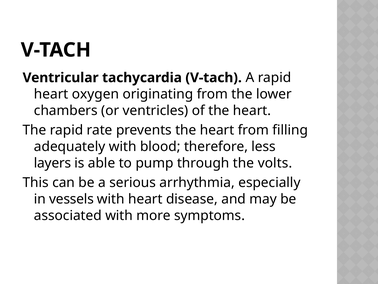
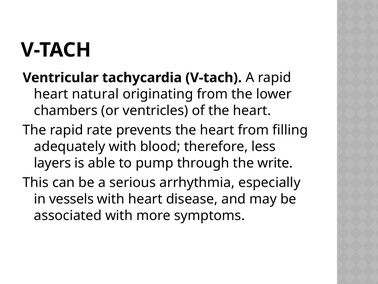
oxygen: oxygen -> natural
volts: volts -> write
